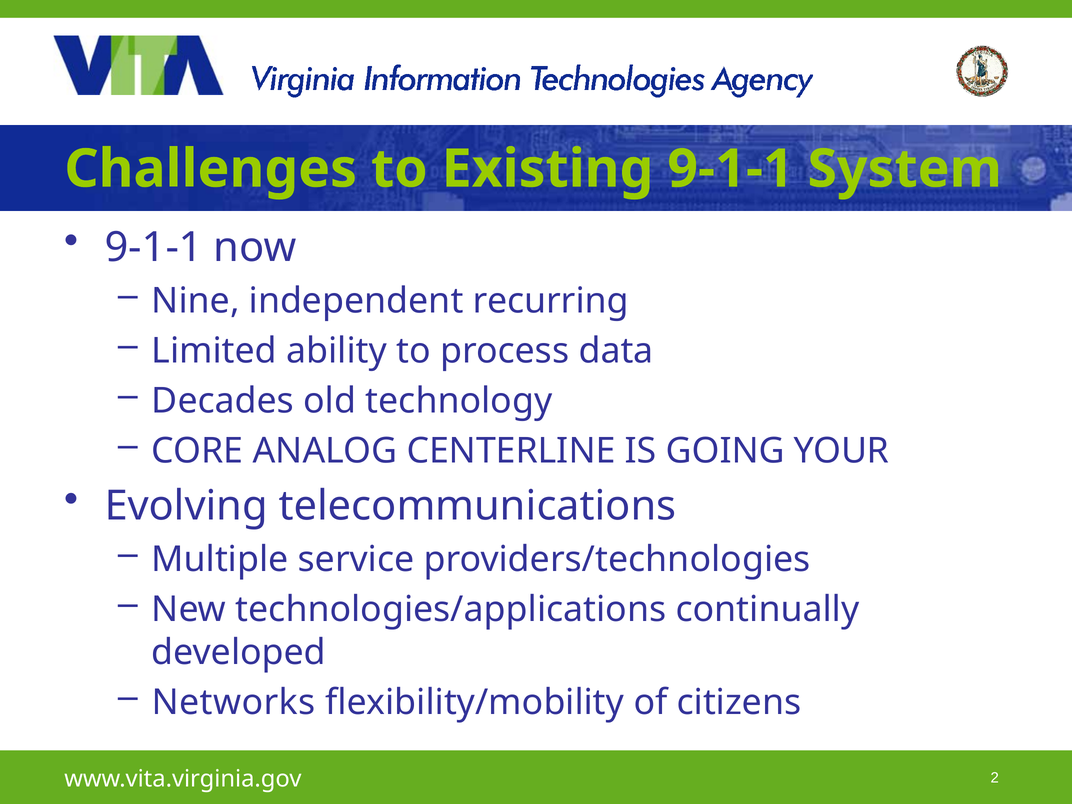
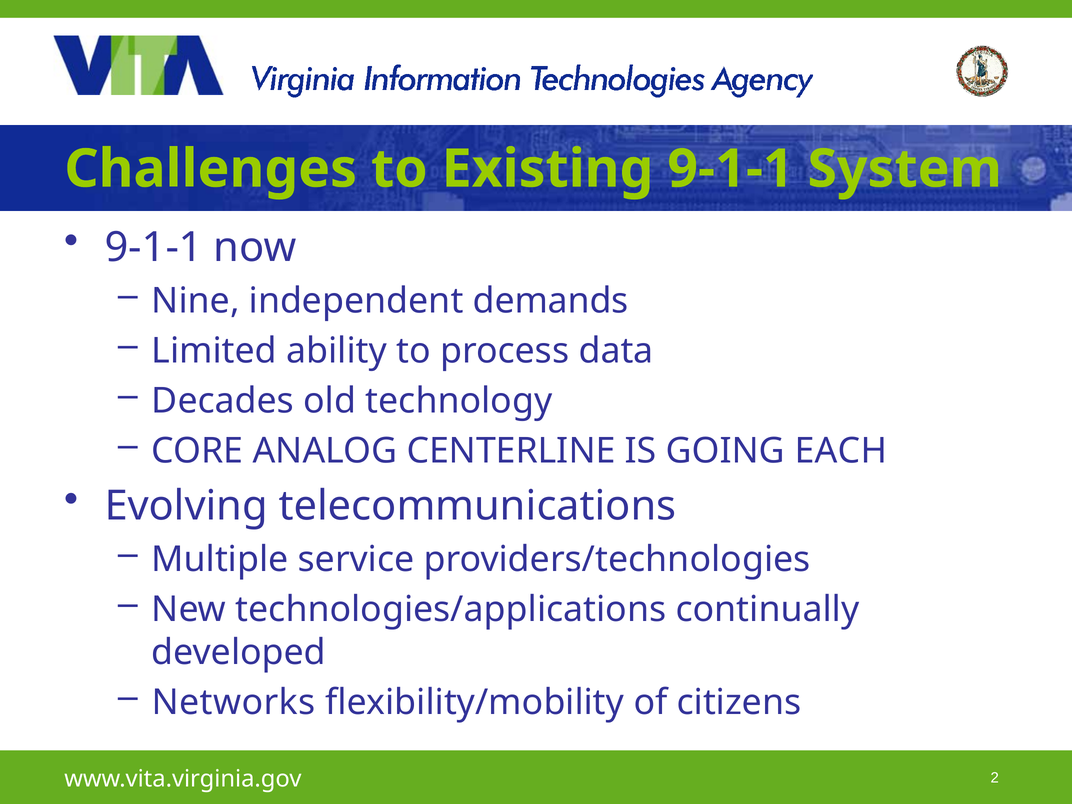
recurring: recurring -> demands
YOUR: YOUR -> EACH
